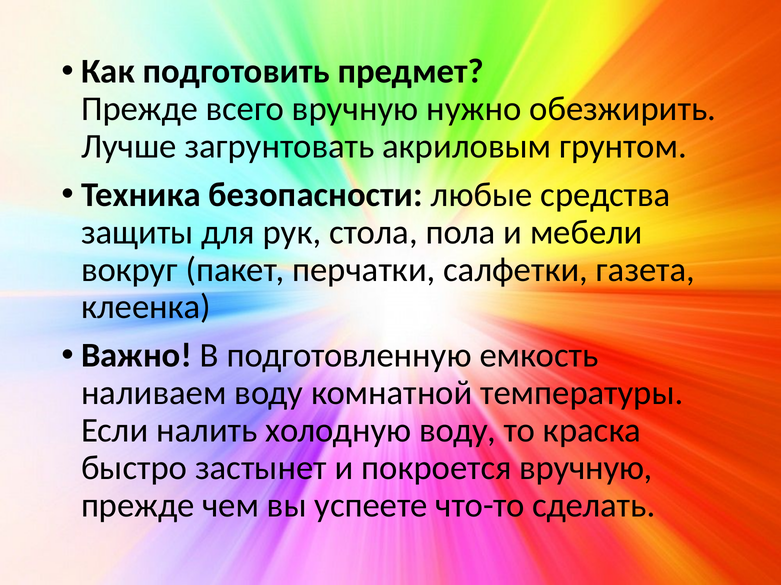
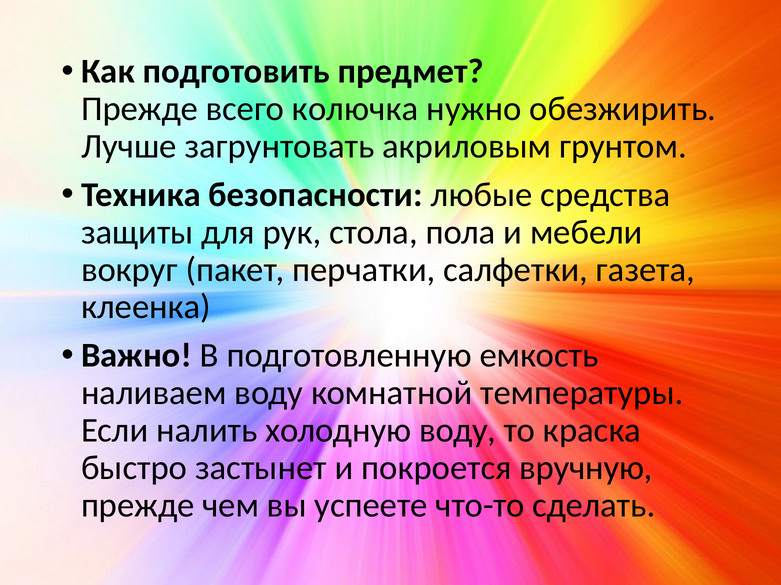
всего вручную: вручную -> колючка
